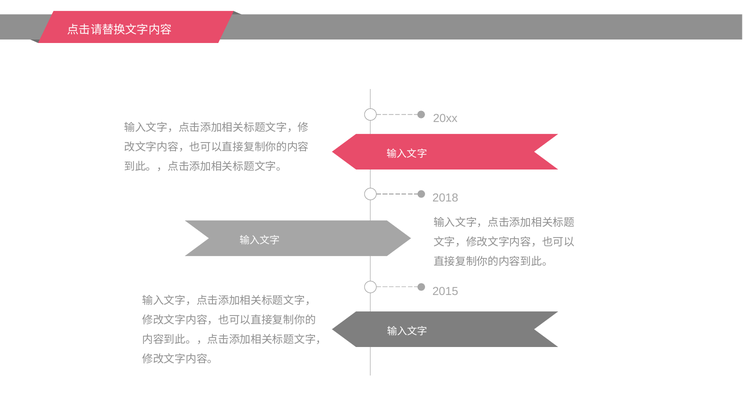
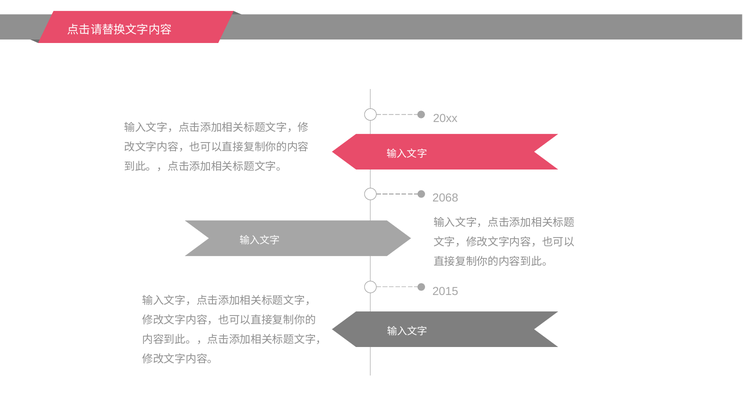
2018: 2018 -> 2068
